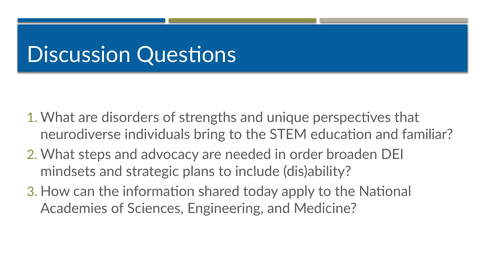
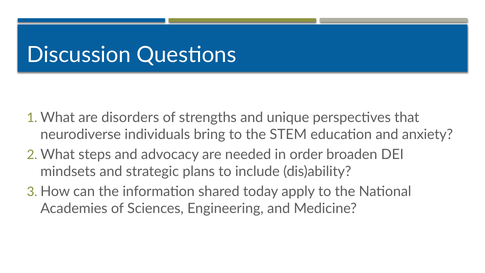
familiar: familiar -> anxiety
